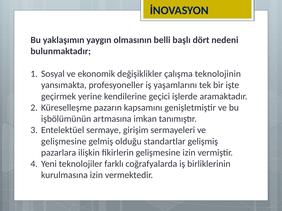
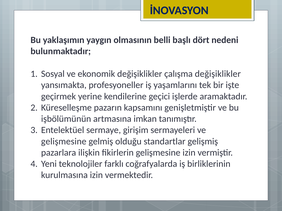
çalışma teknolojinin: teknolojinin -> değişiklikler
